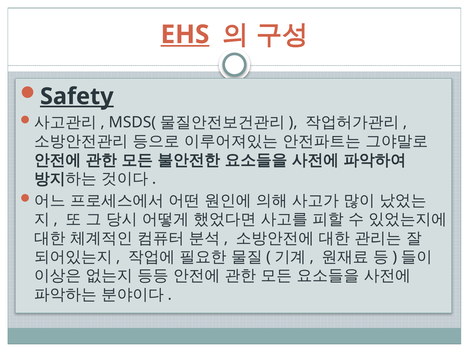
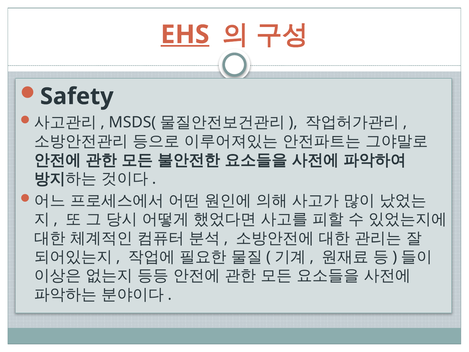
Safety underline: present -> none
